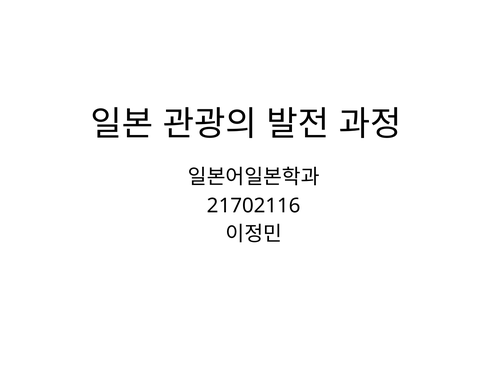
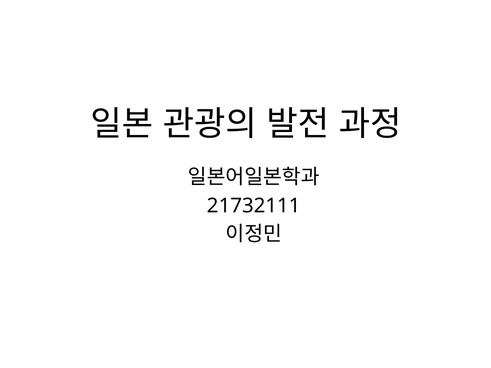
21702116: 21702116 -> 21732111
